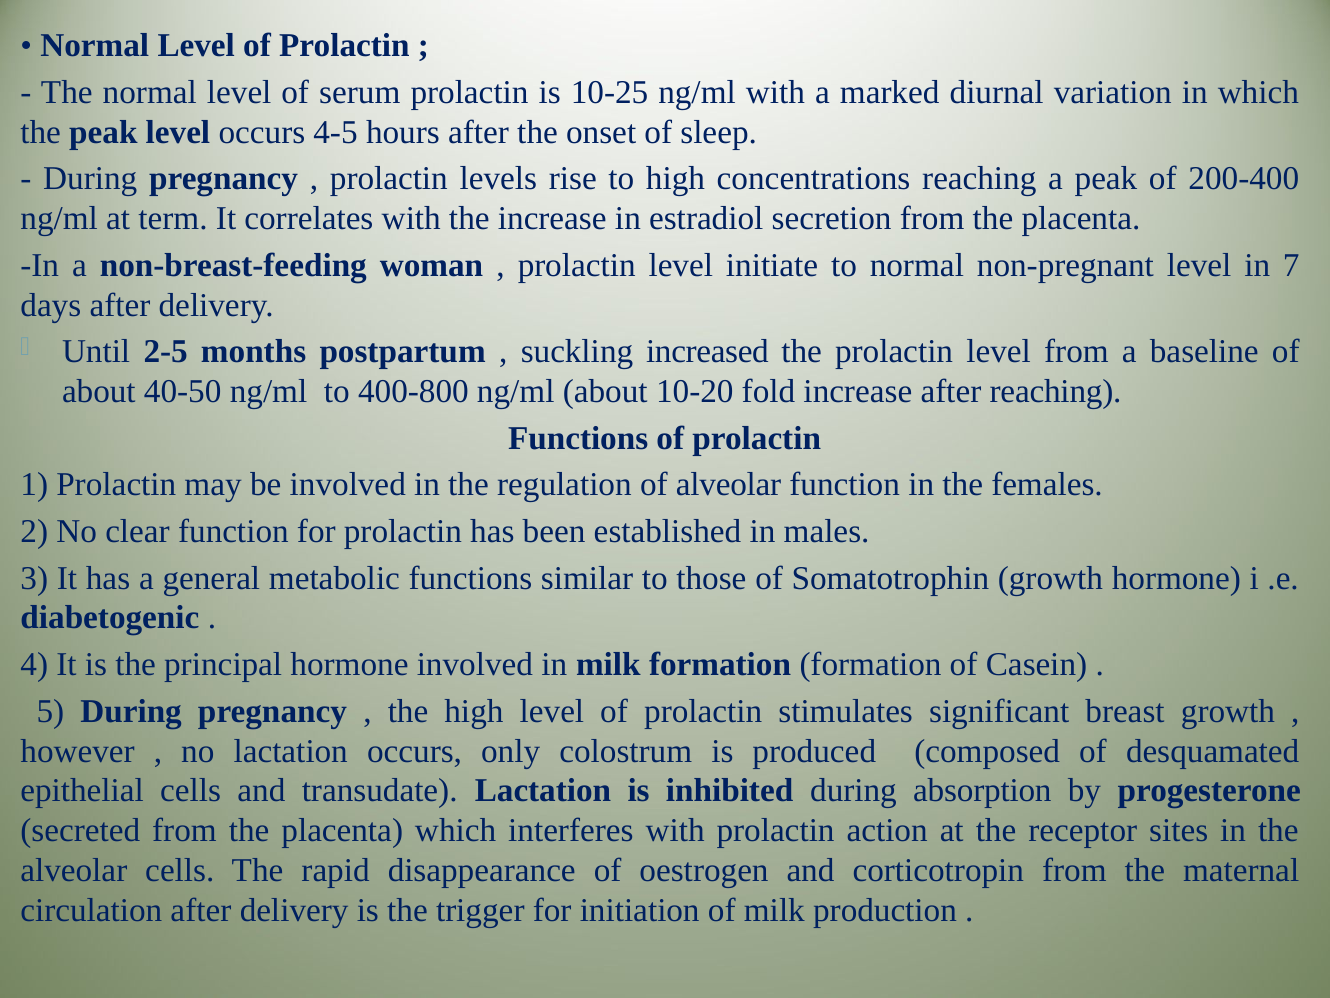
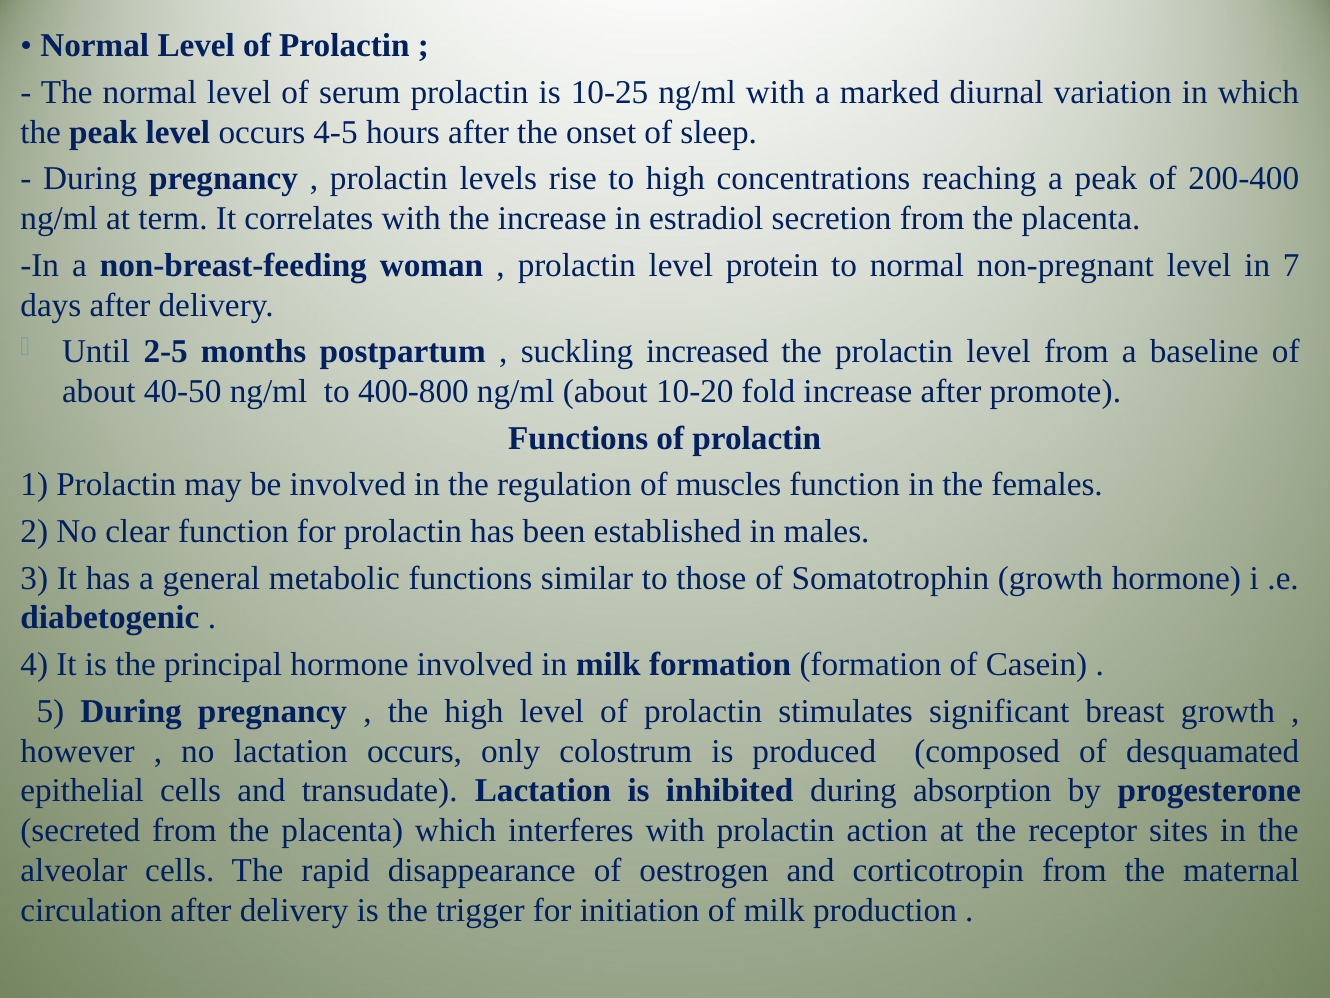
initiate: initiate -> protein
after reaching: reaching -> promote
of alveolar: alveolar -> muscles
